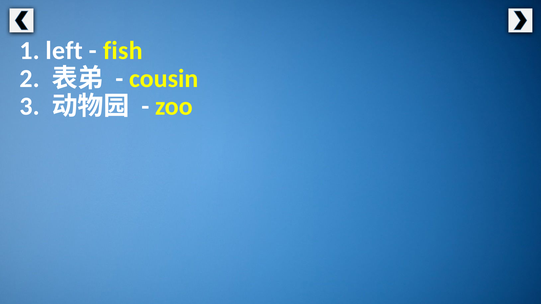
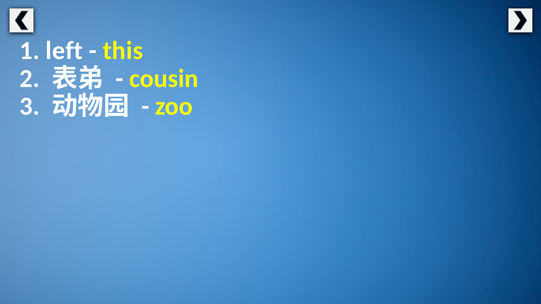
fish: fish -> this
